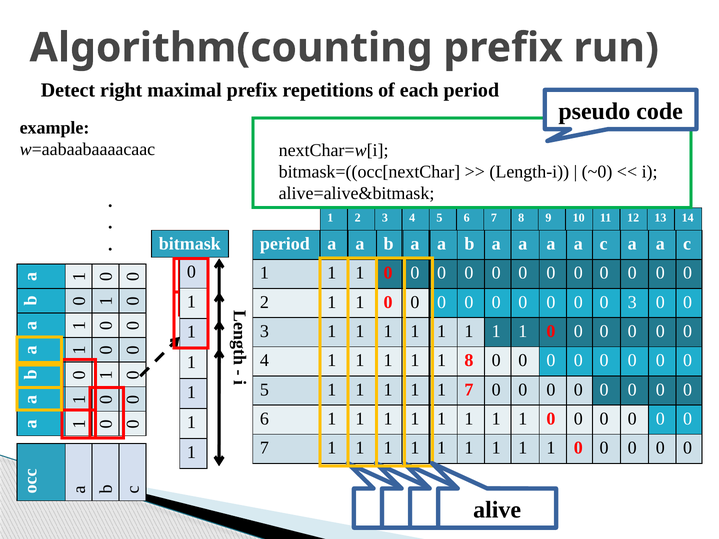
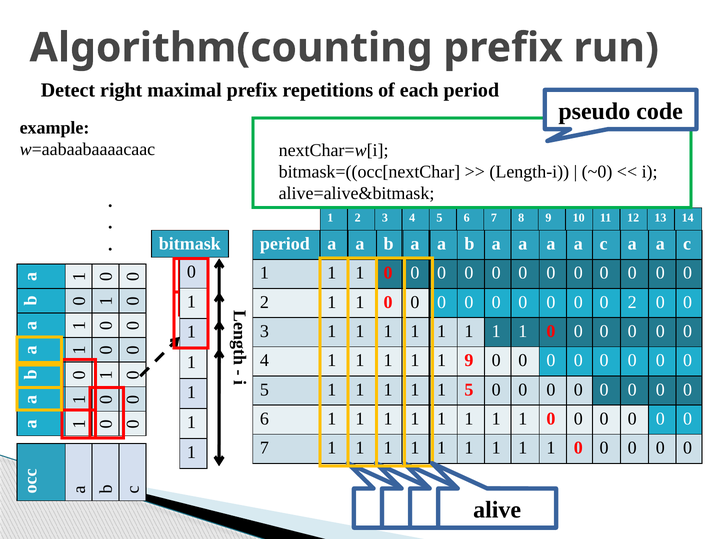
0 3: 3 -> 2
1 8: 8 -> 9
1 7: 7 -> 5
